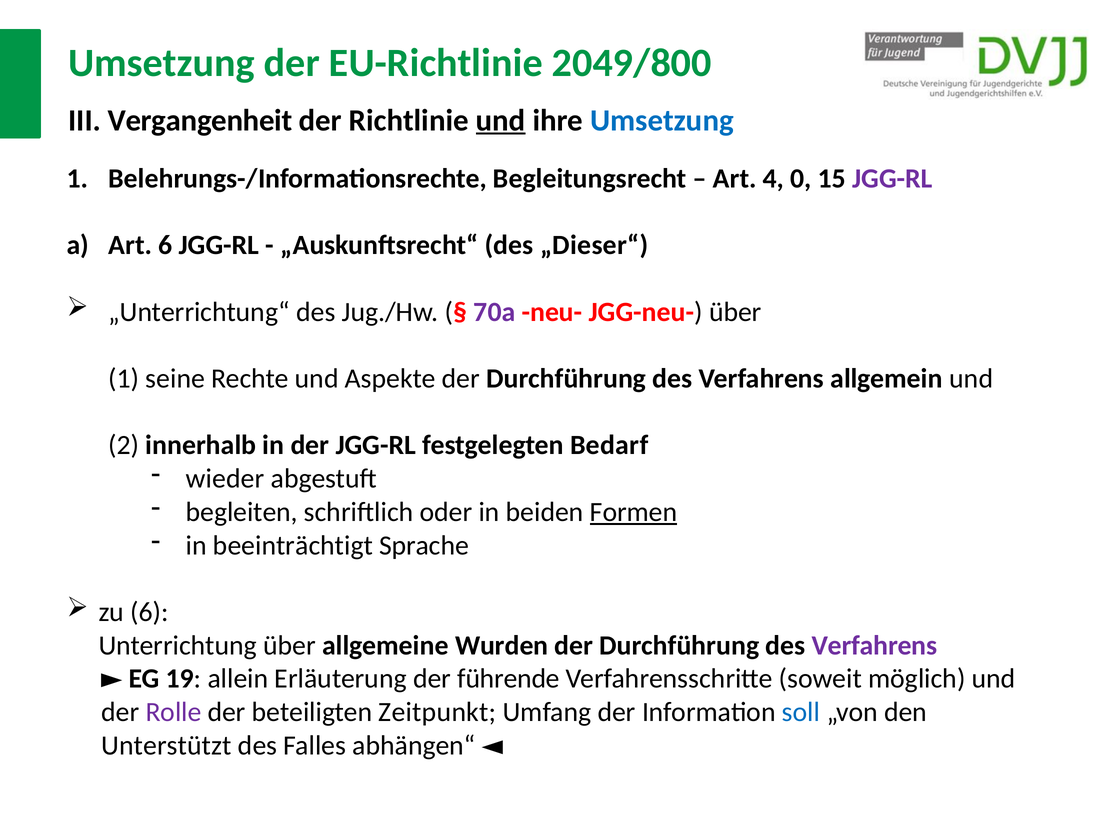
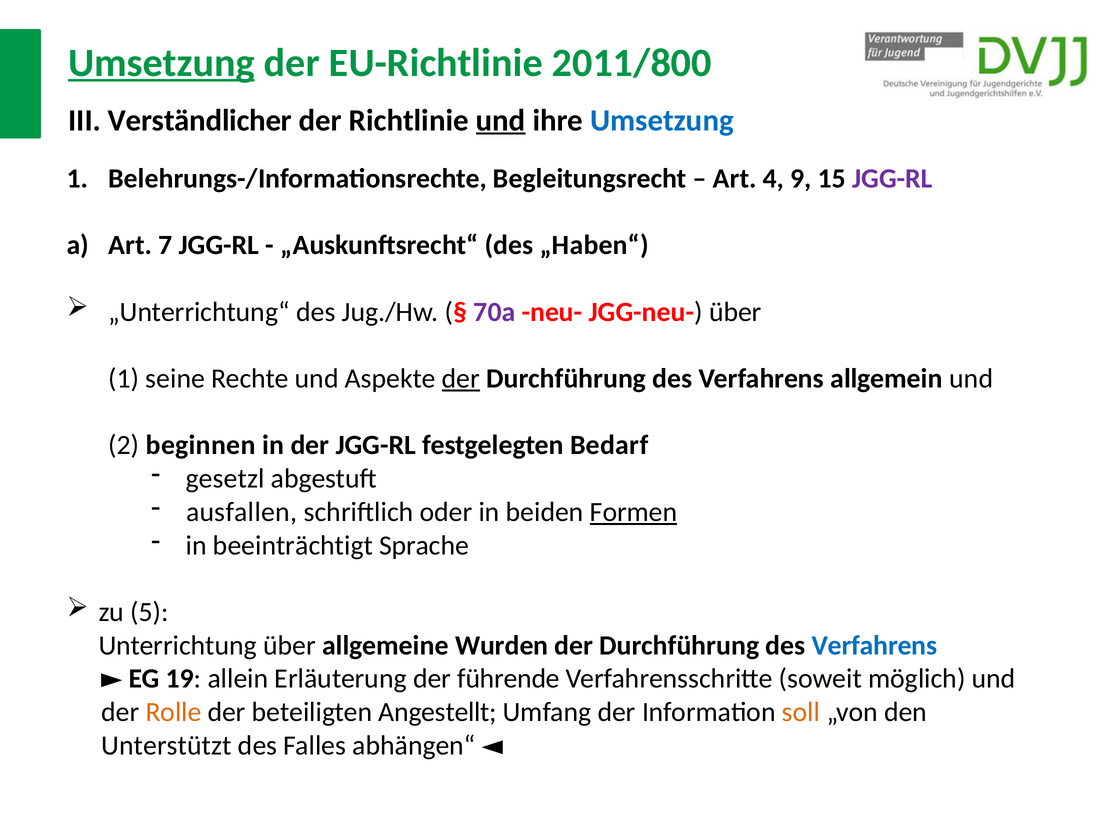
Umsetzung at (161, 63) underline: none -> present
2049/800: 2049/800 -> 2011/800
Vergangenheit: Vergangenheit -> Verständlicher
0: 0 -> 9
Art 6: 6 -> 7
„Dieser“: „Dieser“ -> „Haben“
der at (461, 379) underline: none -> present
innerhalb: innerhalb -> beginnen
wieder: wieder -> gesetzl
begleiten: begleiten -> ausfallen
zu 6: 6 -> 5
Verfahrens at (874, 645) colour: purple -> blue
Rolle colour: purple -> orange
Zeitpunkt: Zeitpunkt -> Angestellt
soll colour: blue -> orange
